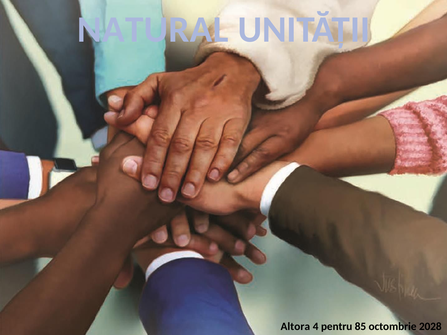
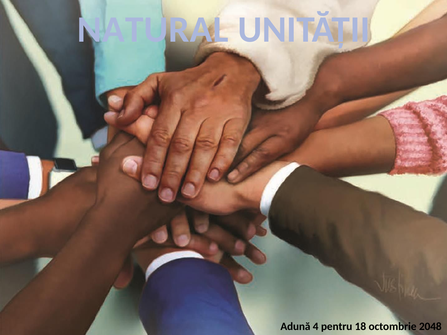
Altora: Altora -> Adună
85: 85 -> 18
2028: 2028 -> 2048
